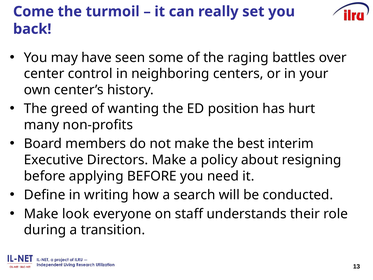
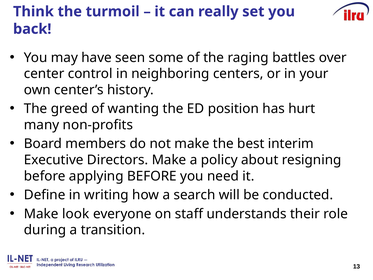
Come: Come -> Think
